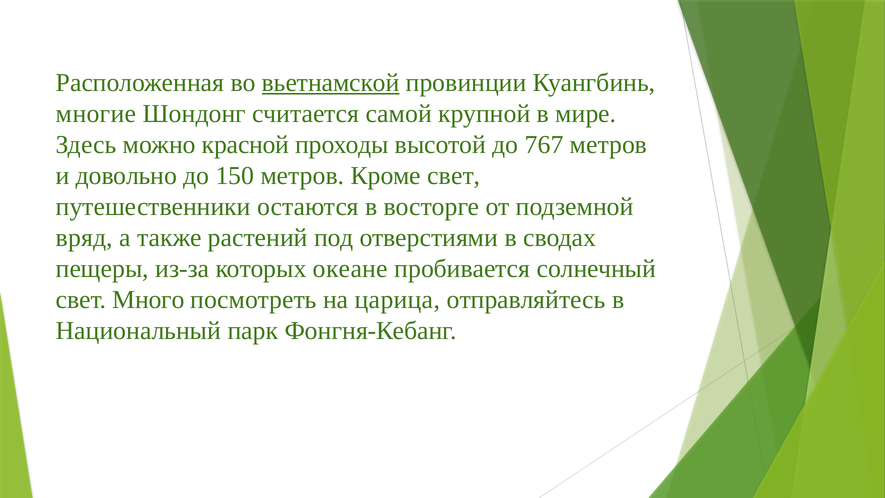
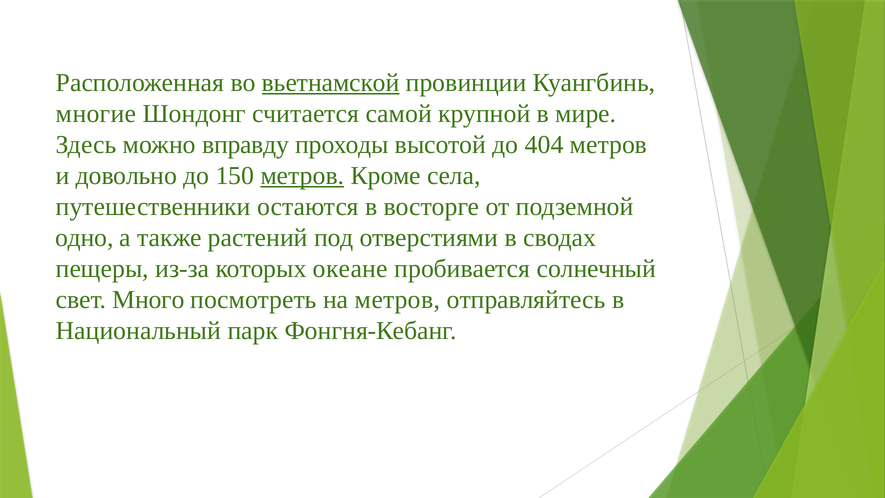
красной: красной -> вправду
767: 767 -> 404
метров at (302, 176) underline: none -> present
Кроме свет: свет -> села
вряд: вряд -> одно
на царица: царица -> метров
